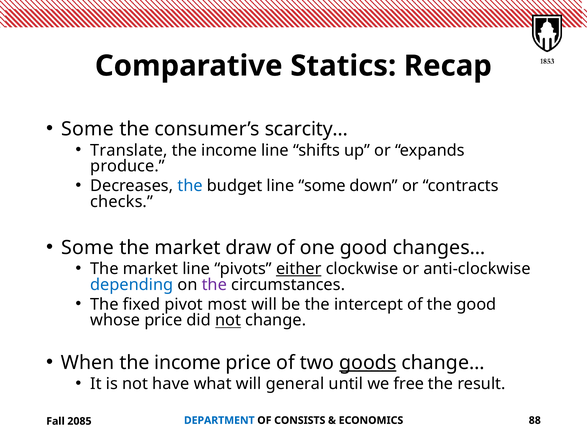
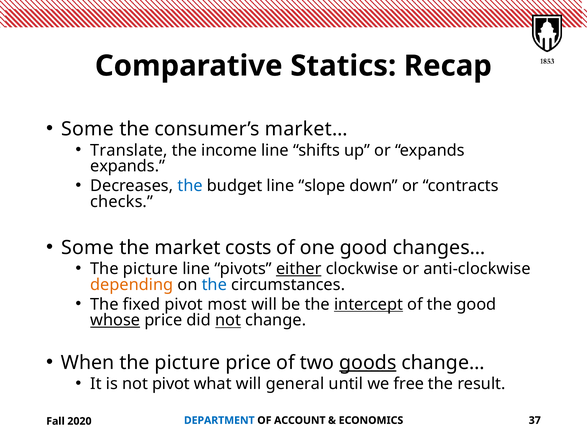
scarcity…: scarcity… -> market…
produce at (127, 166): produce -> expands
line some: some -> slope
draw: draw -> costs
market at (150, 268): market -> picture
depending colour: blue -> orange
the at (214, 284) colour: purple -> blue
intercept underline: none -> present
whose underline: none -> present
When the income: income -> picture
not have: have -> pivot
CONSISTS: CONSISTS -> ACCOUNT
88: 88 -> 37
2085: 2085 -> 2020
